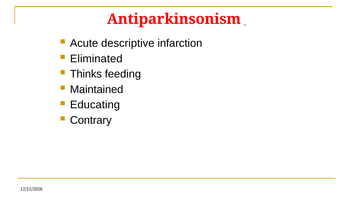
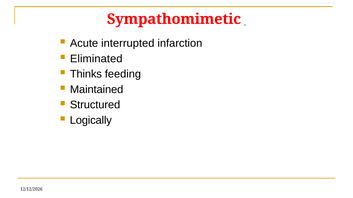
Antiparkinsonism: Antiparkinsonism -> Sympathomimetic
descriptive: descriptive -> interrupted
Educating: Educating -> Structured
Contrary: Contrary -> Logically
